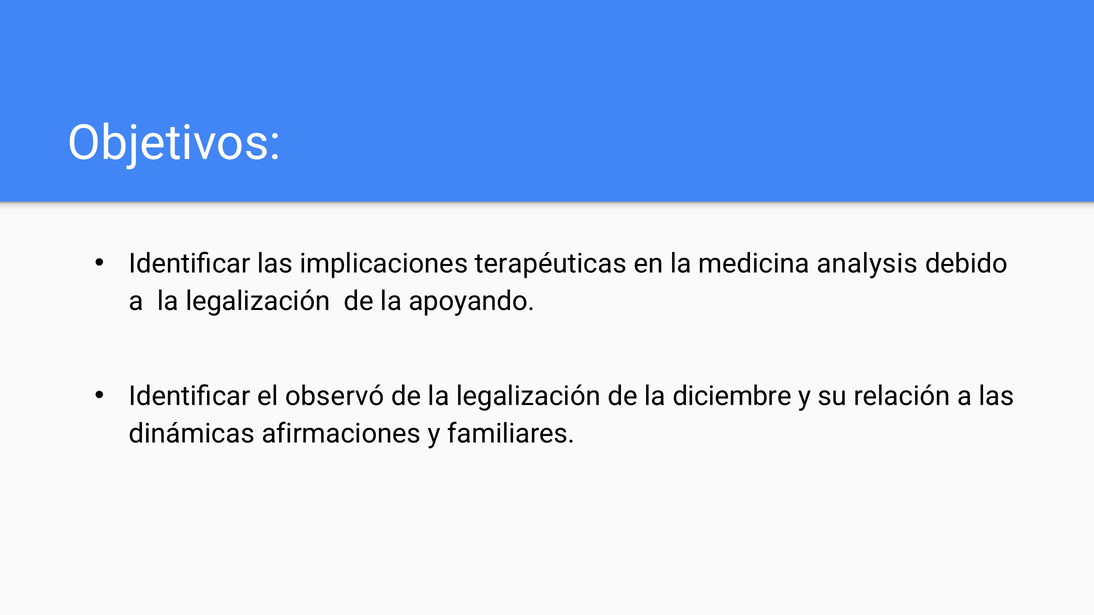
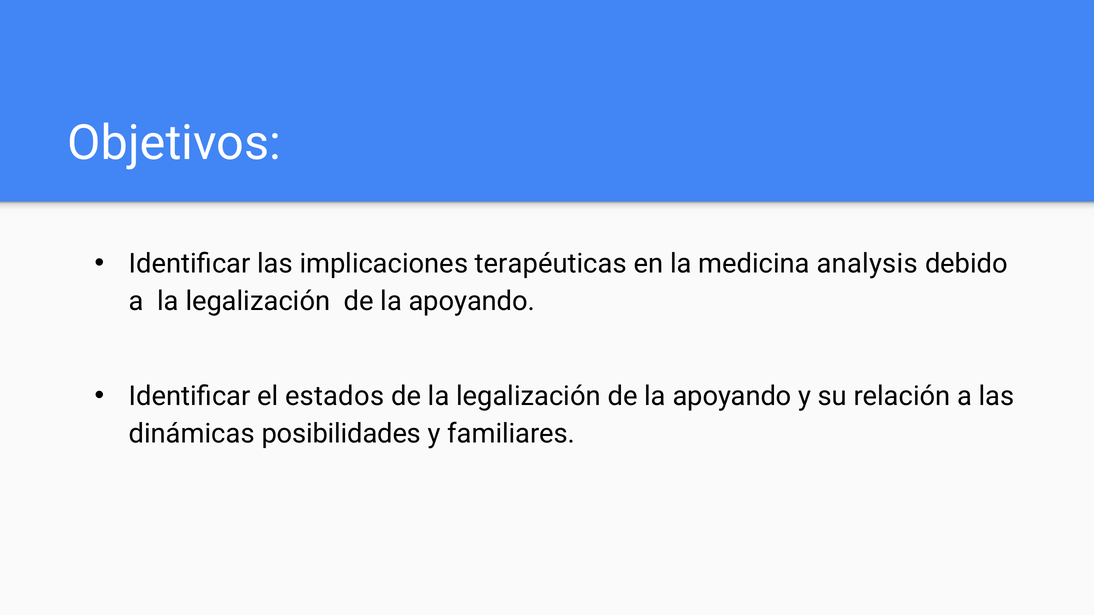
observó: observó -> estados
diciembre at (732, 396): diciembre -> apoyando
afirmaciones: afirmaciones -> posibilidades
